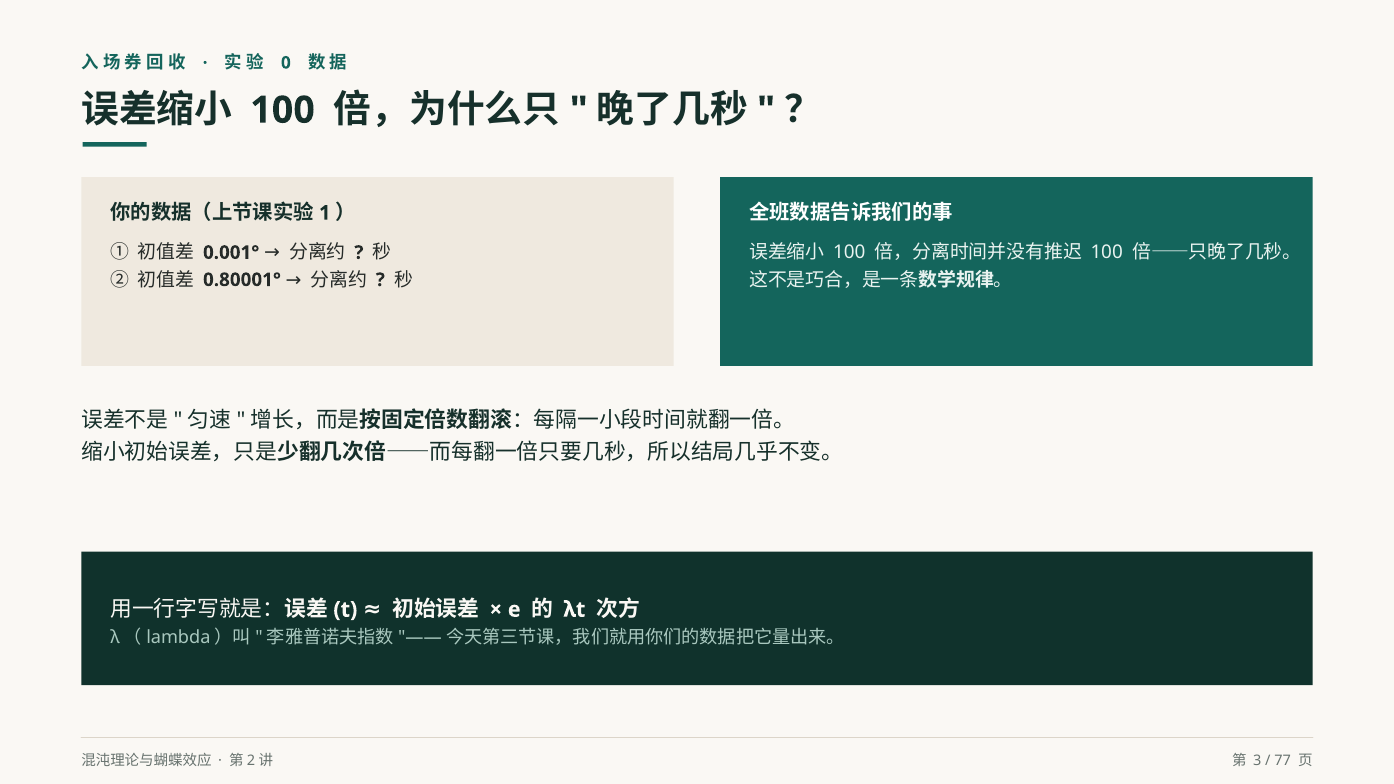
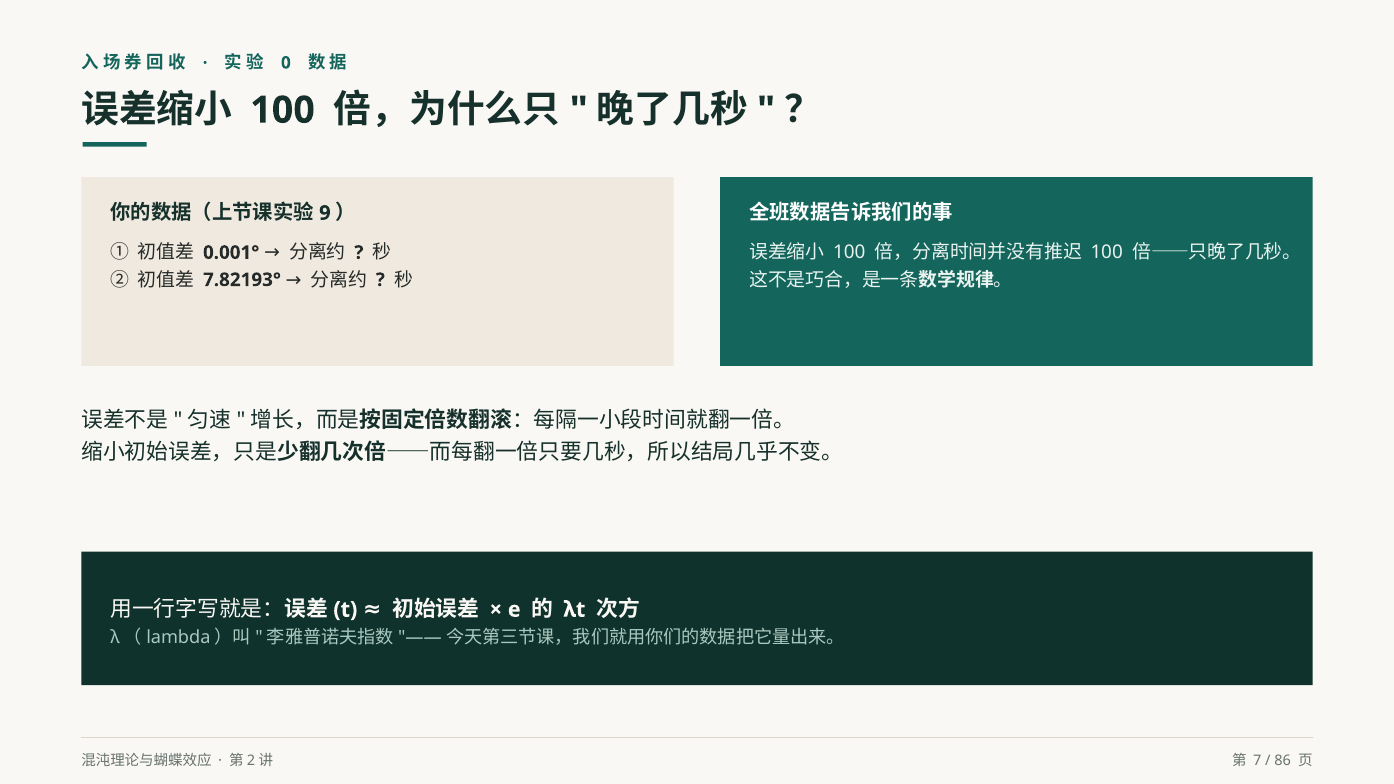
1: 1 -> 9
0.80001°: 0.80001° -> 7.82193°
3: 3 -> 7
77: 77 -> 86
